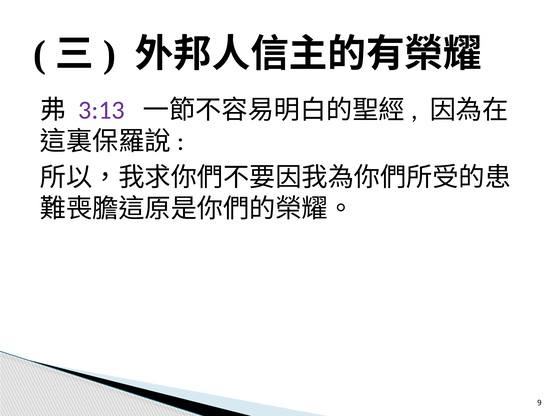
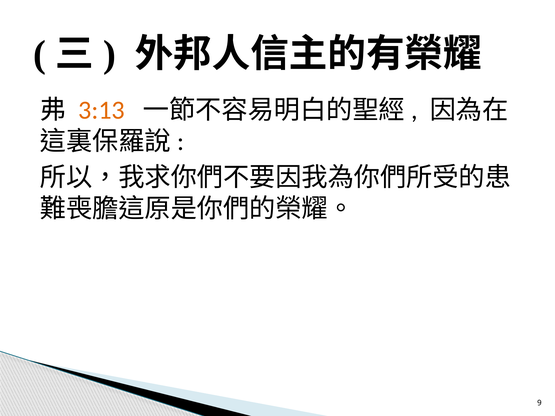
3:13 colour: purple -> orange
